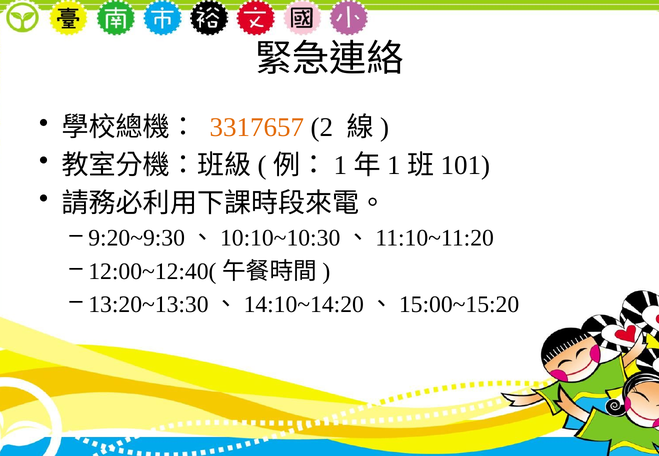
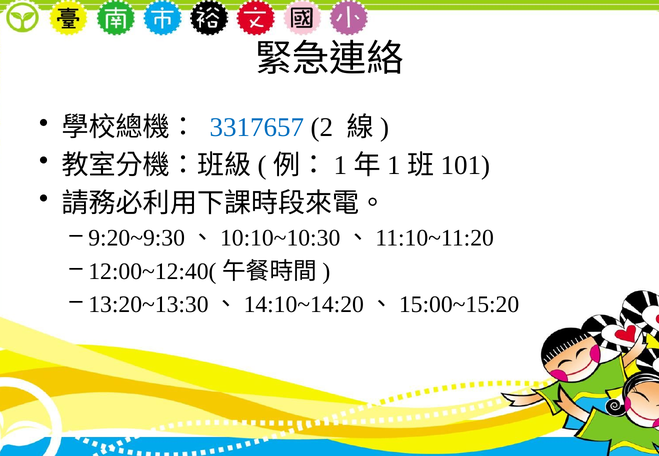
3317657 colour: orange -> blue
